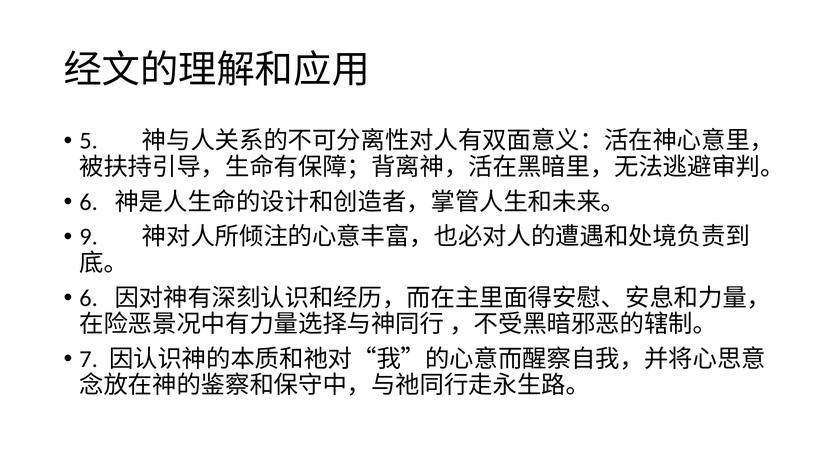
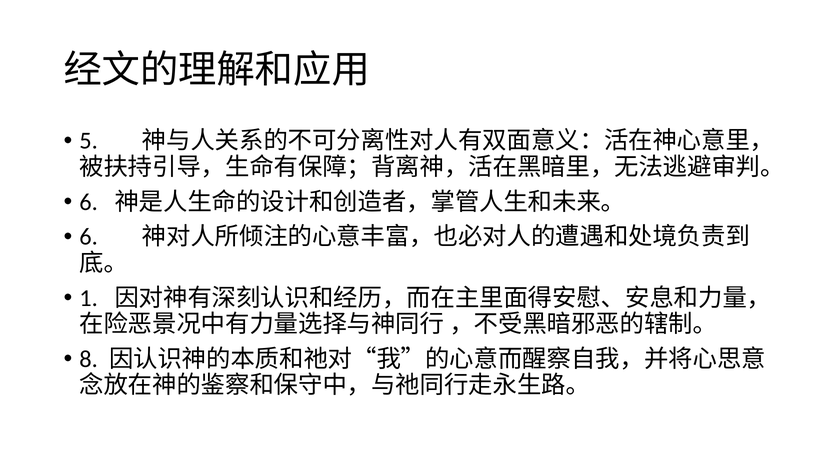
9 at (89, 237): 9 -> 6
6 at (89, 299): 6 -> 1
7: 7 -> 8
